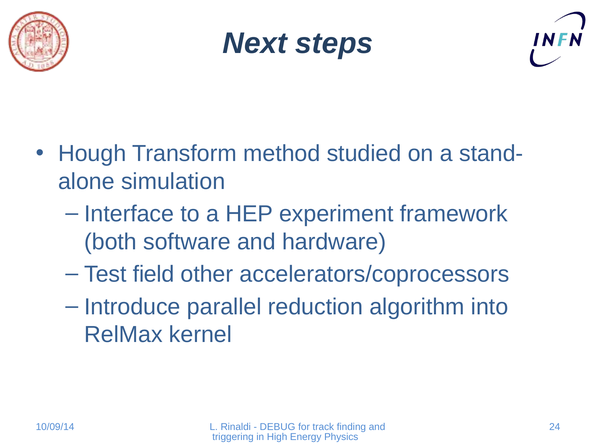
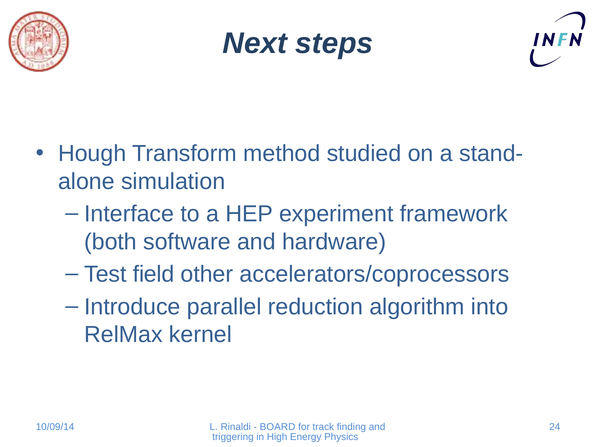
DEBUG: DEBUG -> BOARD
